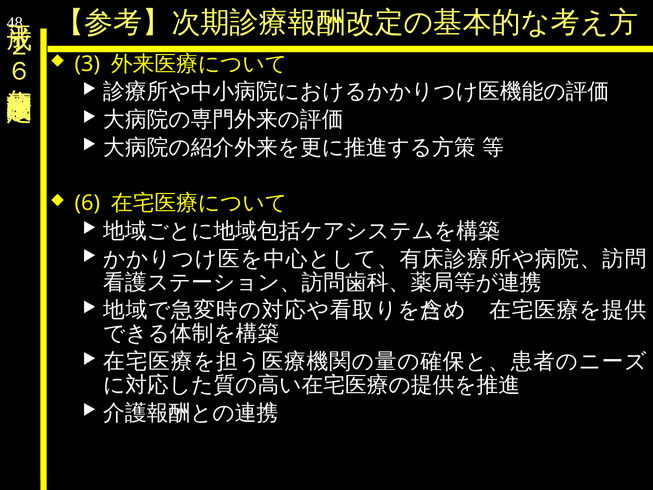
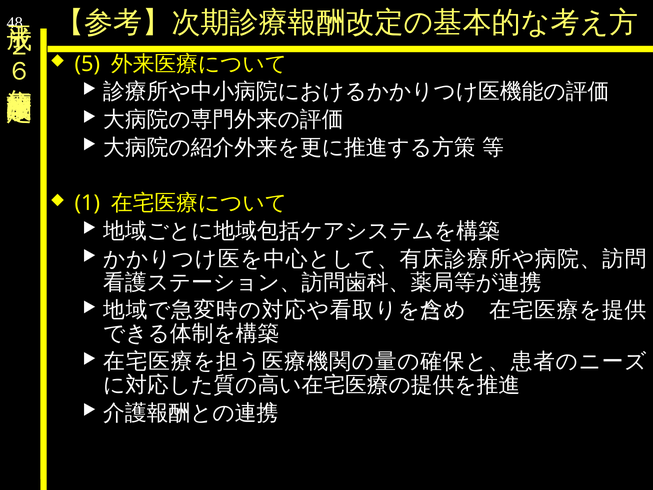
3: 3 -> 5
6: 6 -> 1
